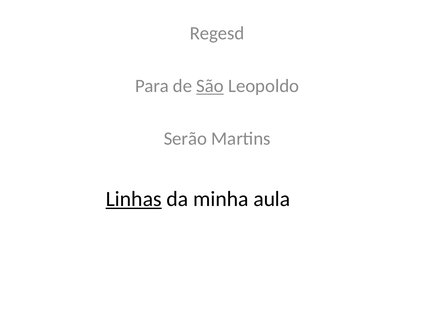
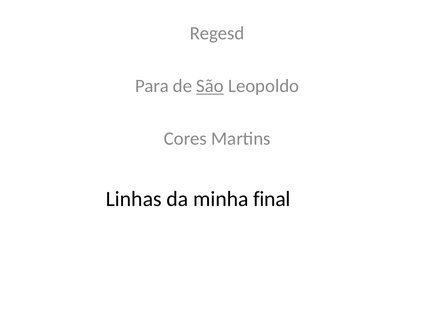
Serão: Serão -> Cores
Linhas underline: present -> none
aula: aula -> final
